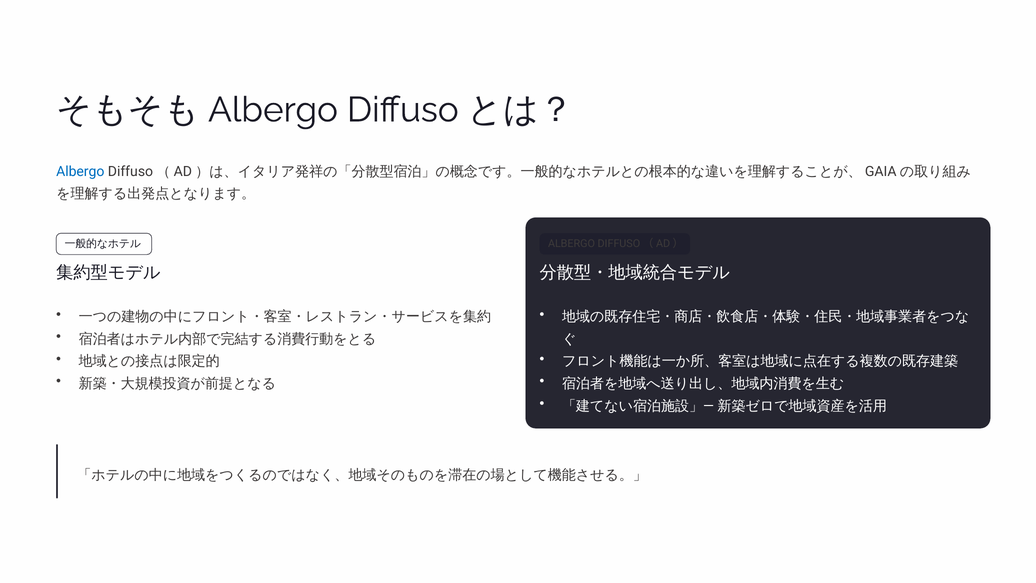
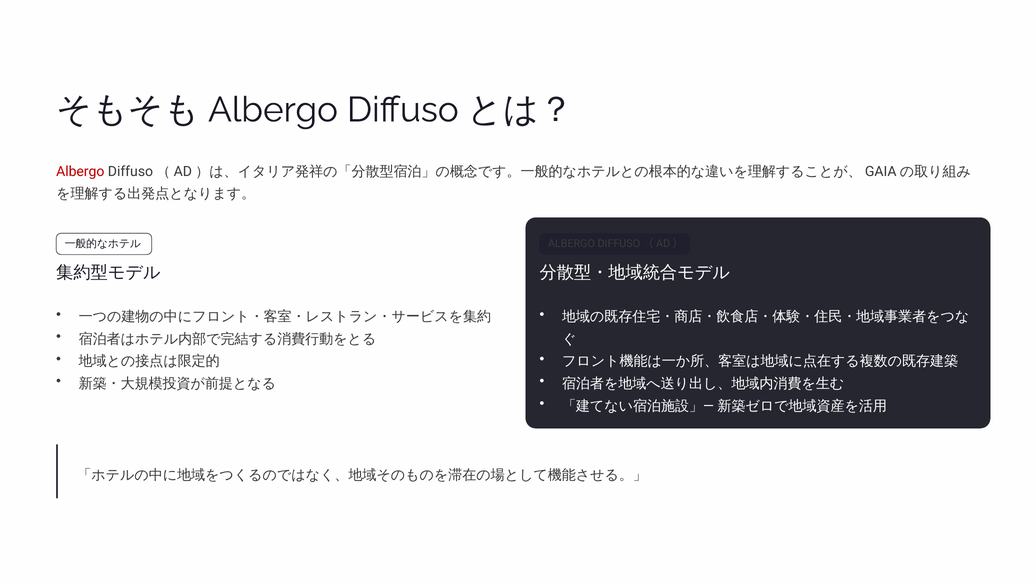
Albergo at (80, 171) colour: blue -> red
